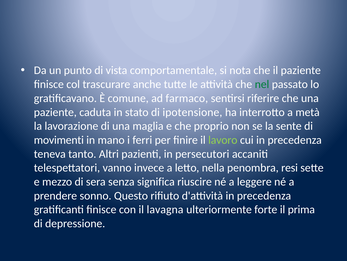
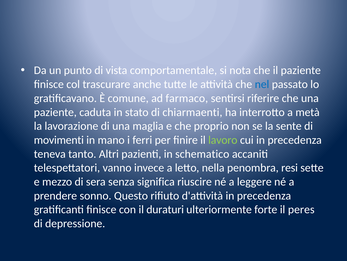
nel colour: green -> blue
ipotensione: ipotensione -> chiarmaenti
persecutori: persecutori -> schematico
lavagna: lavagna -> duraturi
prima: prima -> peres
